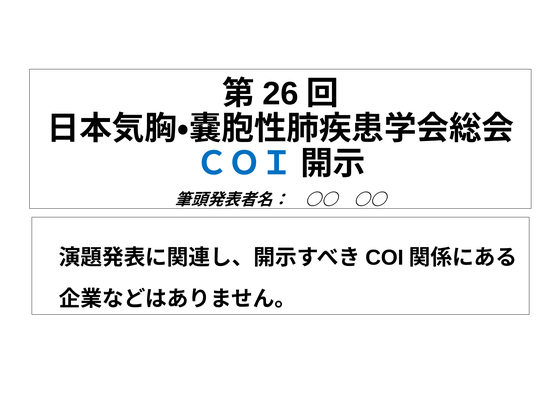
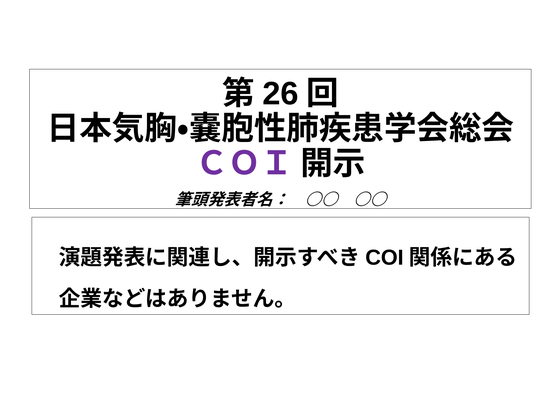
ＣＯＩ colour: blue -> purple
